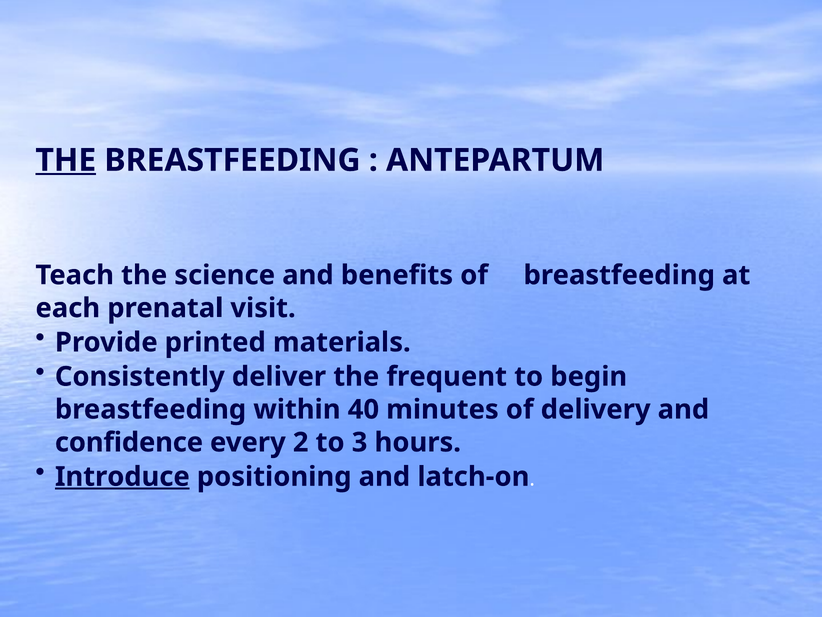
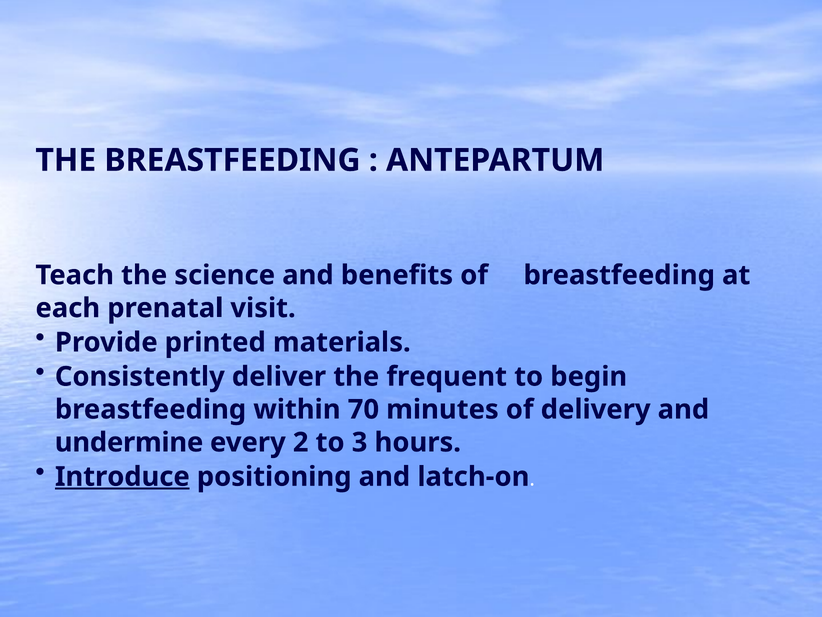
THE at (66, 160) underline: present -> none
40: 40 -> 70
confidence: confidence -> undermine
